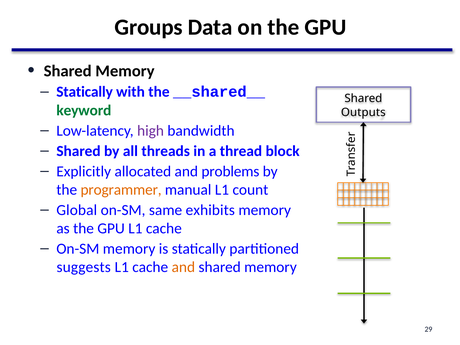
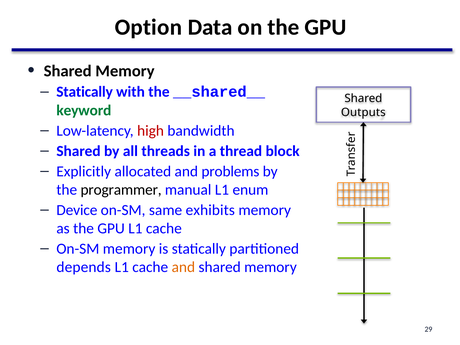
Groups: Groups -> Option
high colour: purple -> red
programmer colour: orange -> black
count: count -> enum
Global: Global -> Device
suggests: suggests -> depends
